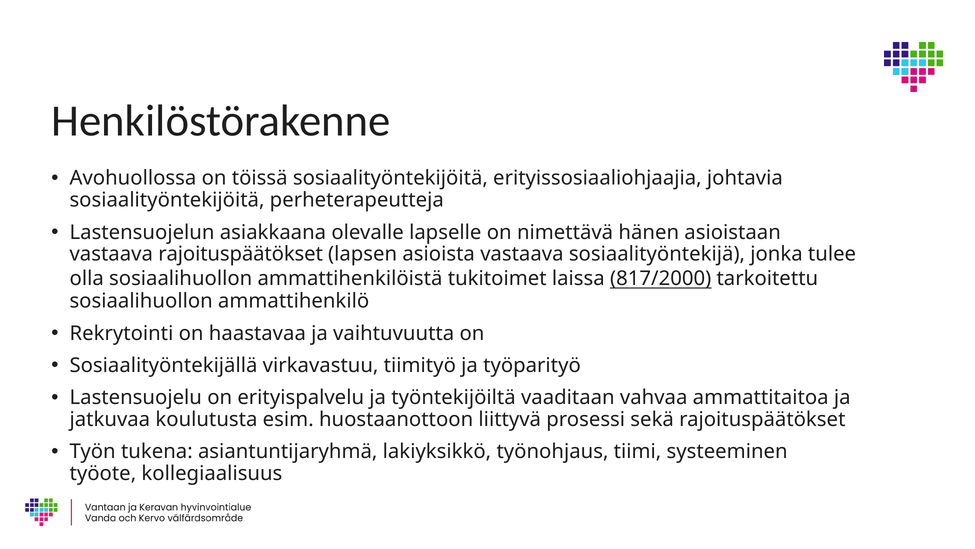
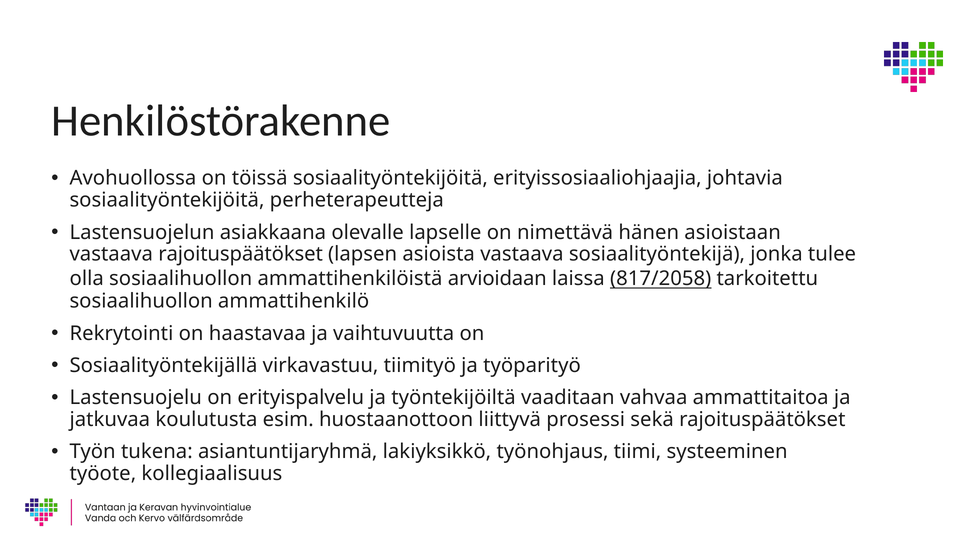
tukitoimet: tukitoimet -> arvioidaan
817/2000: 817/2000 -> 817/2058
